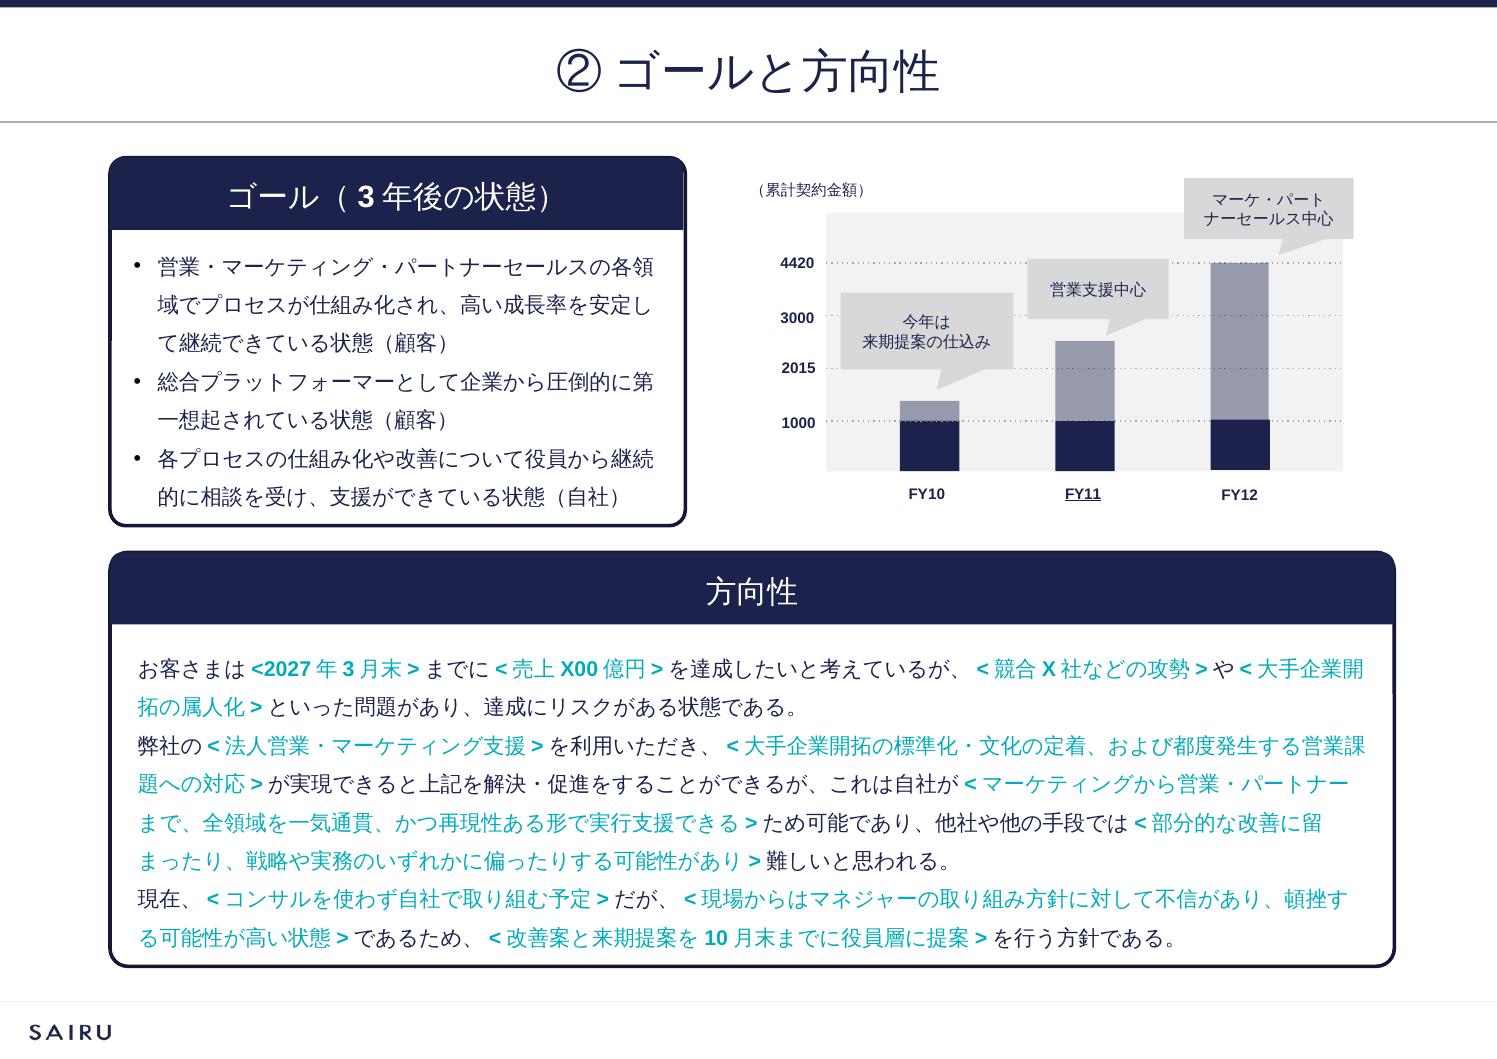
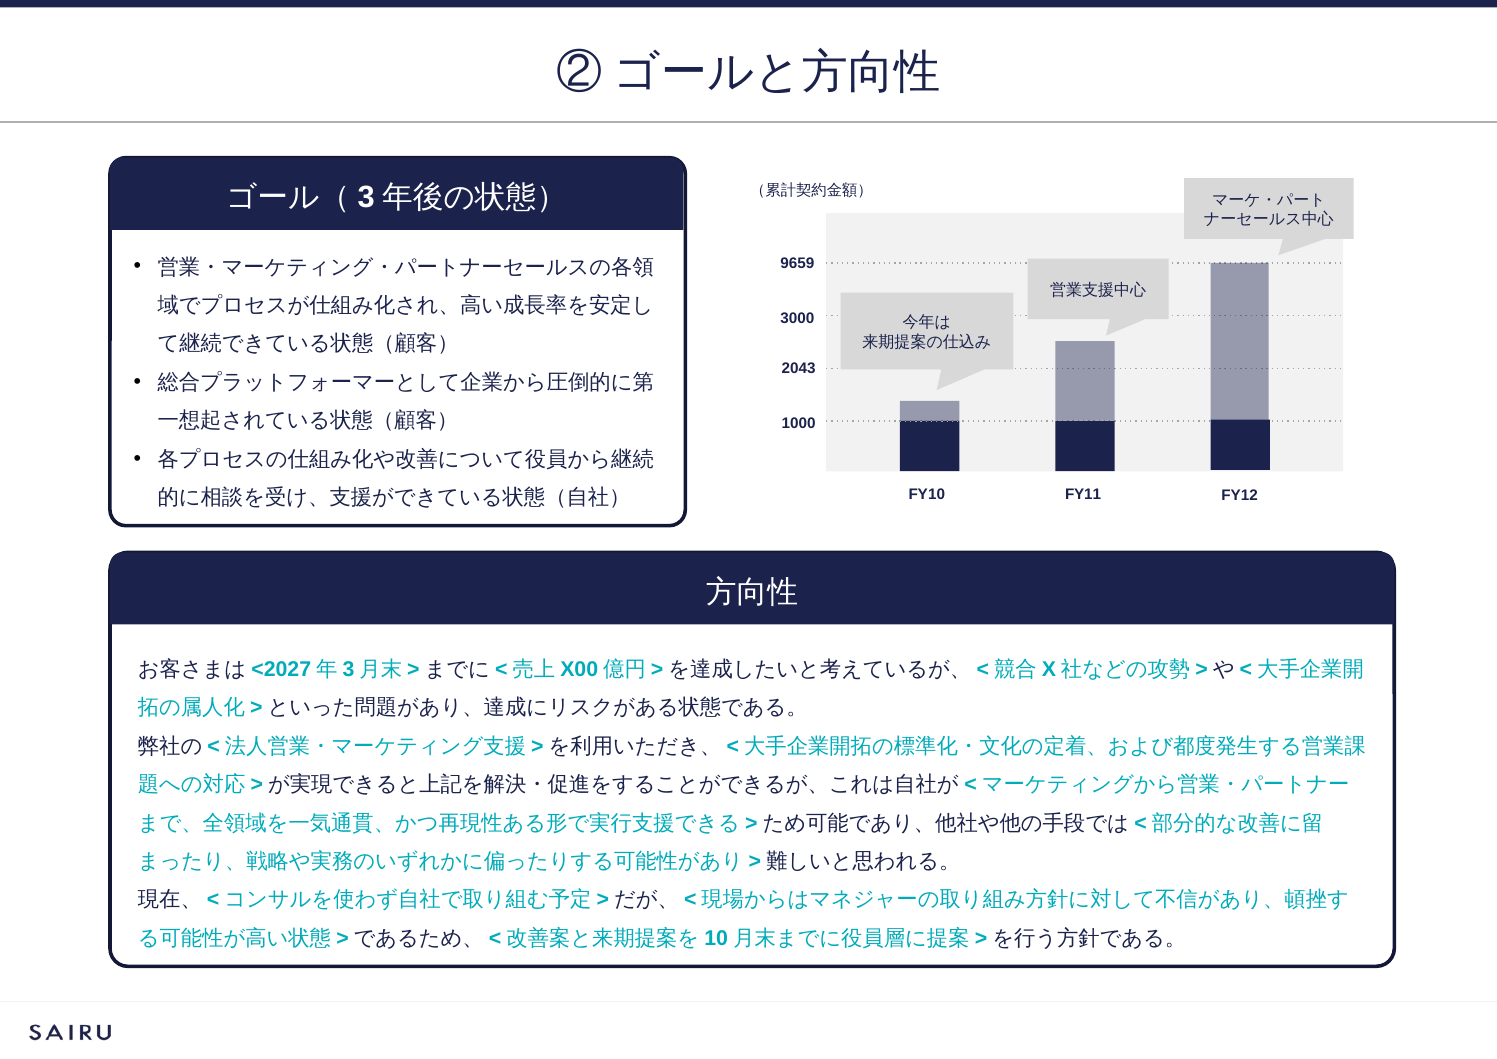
4420: 4420 -> 9659
2015: 2015 -> 2043
FY11 underline: present -> none
